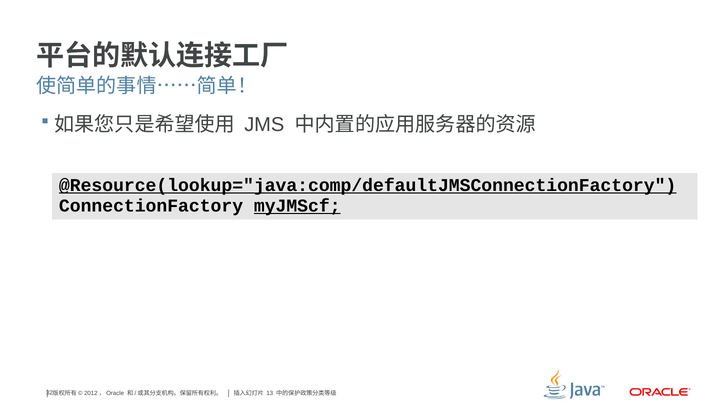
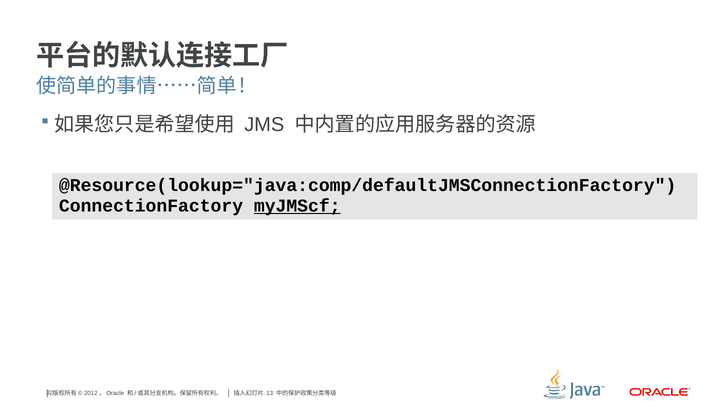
@Resource(lookup="java:comp/defaultJMSConnectionFactory underline: present -> none
